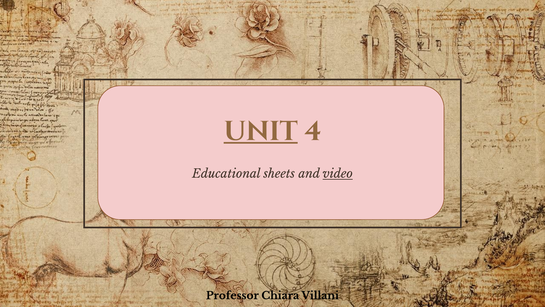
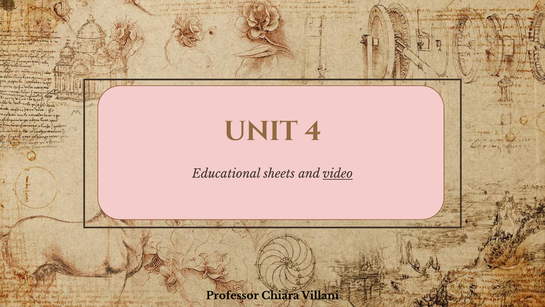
UNIT underline: present -> none
